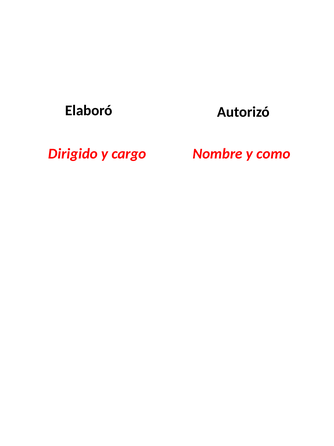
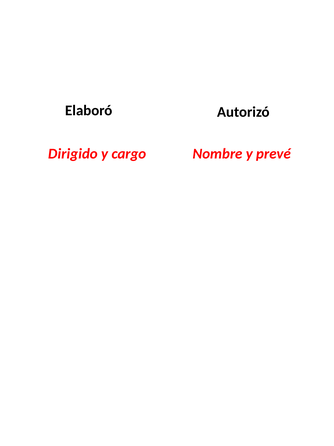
como: como -> prevé
